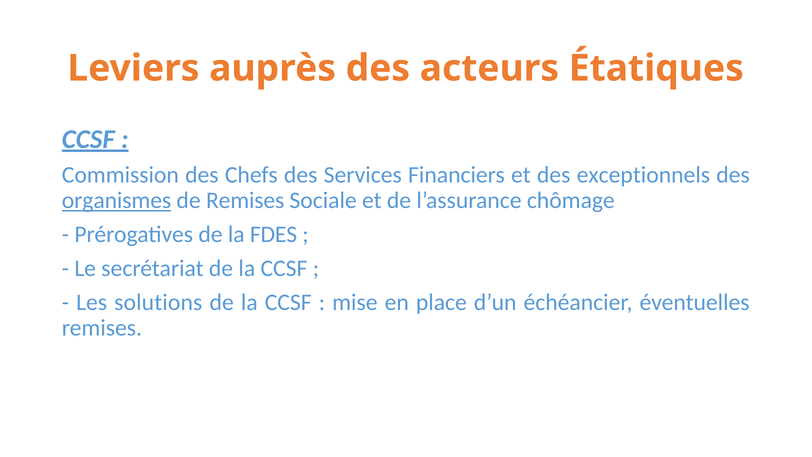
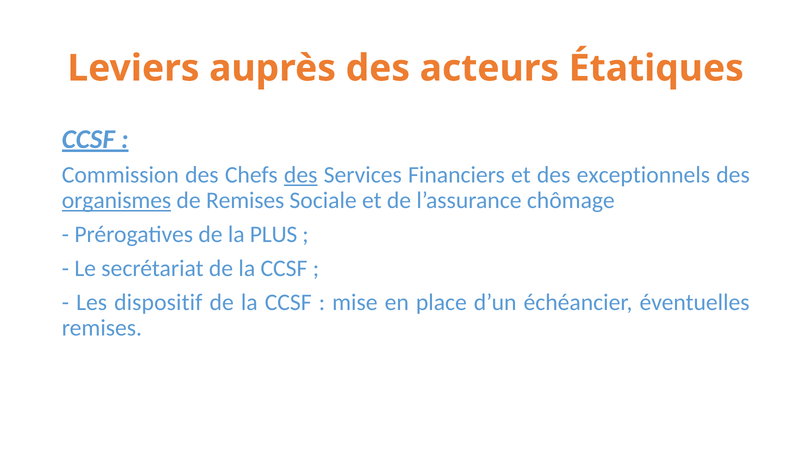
des at (301, 175) underline: none -> present
FDES: FDES -> PLUS
solutions: solutions -> dispositif
